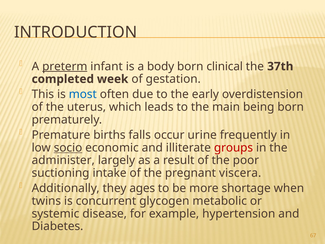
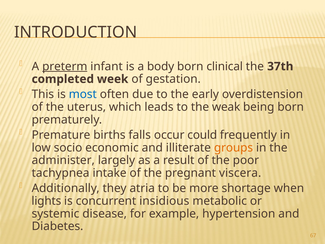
main: main -> weak
urine: urine -> could
socio underline: present -> none
groups colour: red -> orange
suctioning: suctioning -> tachypnea
ages: ages -> atria
twins: twins -> lights
glycogen: glycogen -> insidious
